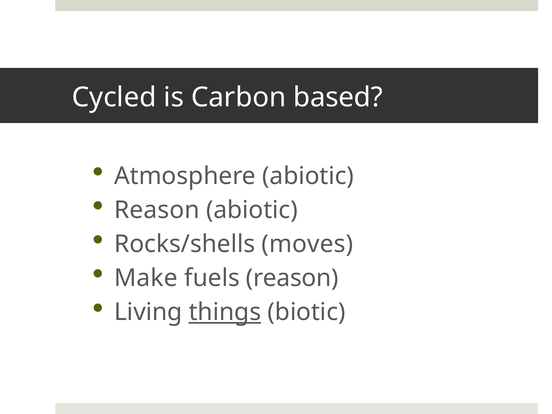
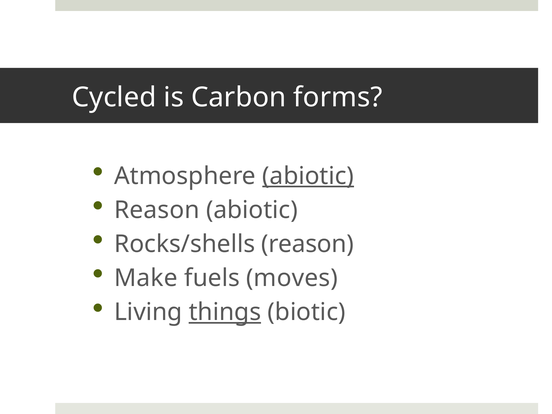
based: based -> forms
abiotic at (308, 176) underline: none -> present
Rocks/shells moves: moves -> reason
fuels reason: reason -> moves
